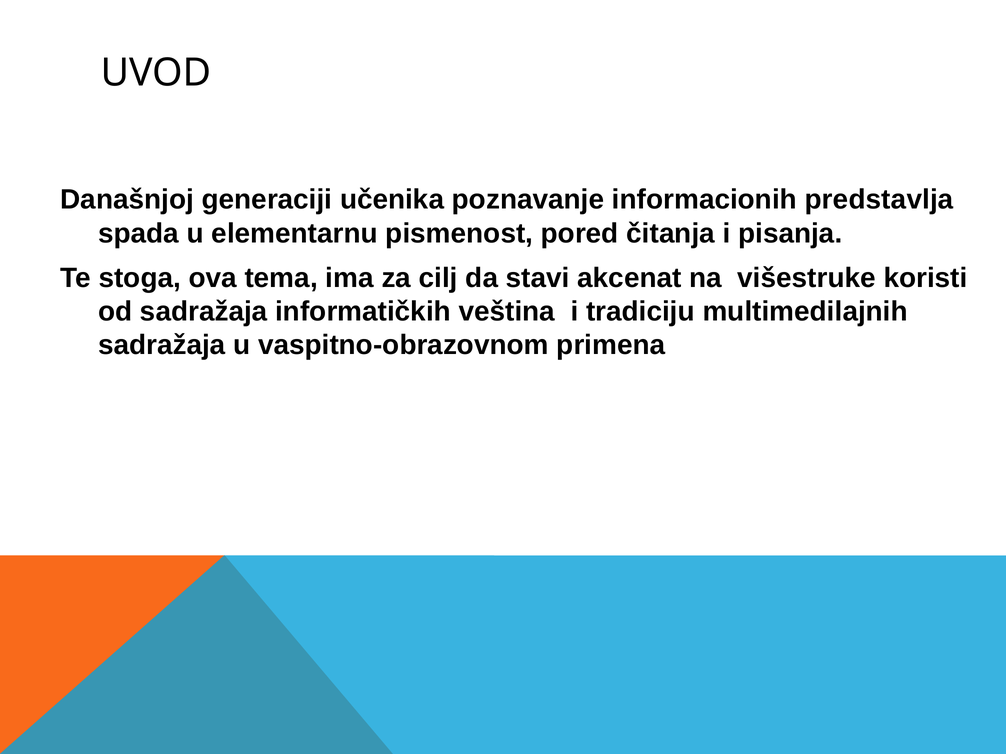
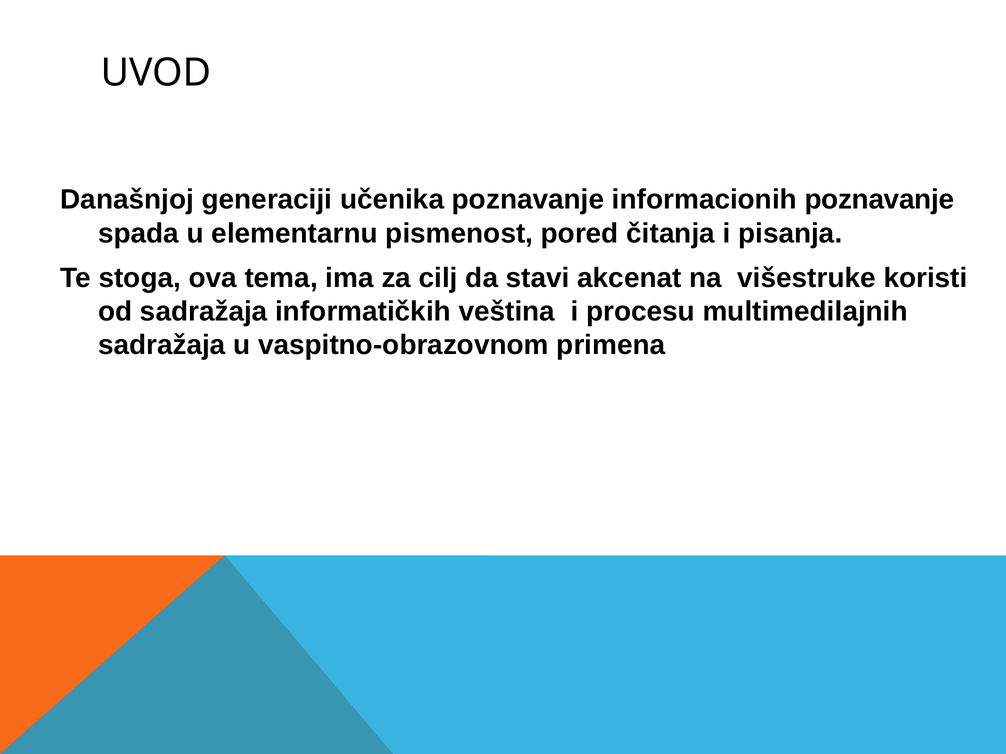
informacionih predstavlja: predstavlja -> poznavanje
tradiciju: tradiciju -> procesu
